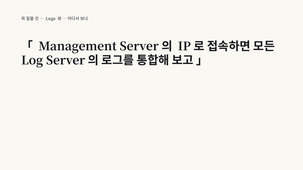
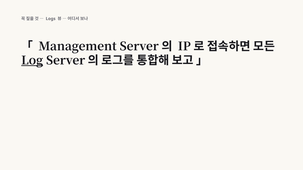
Log underline: none -> present
